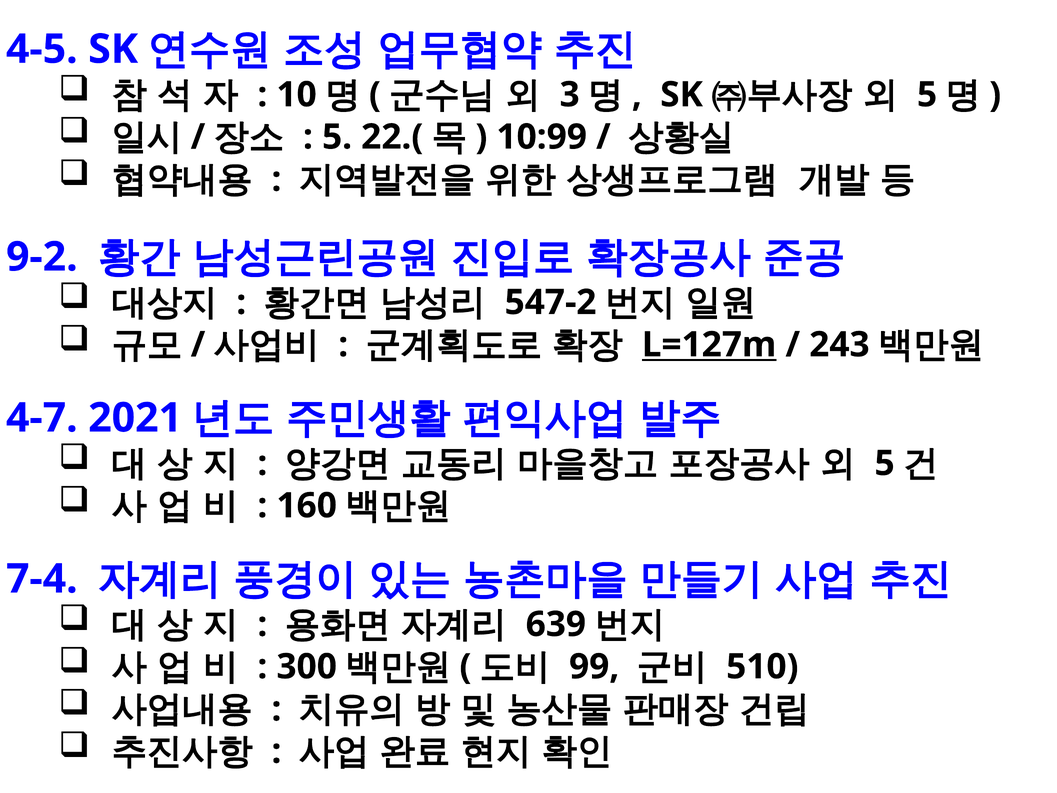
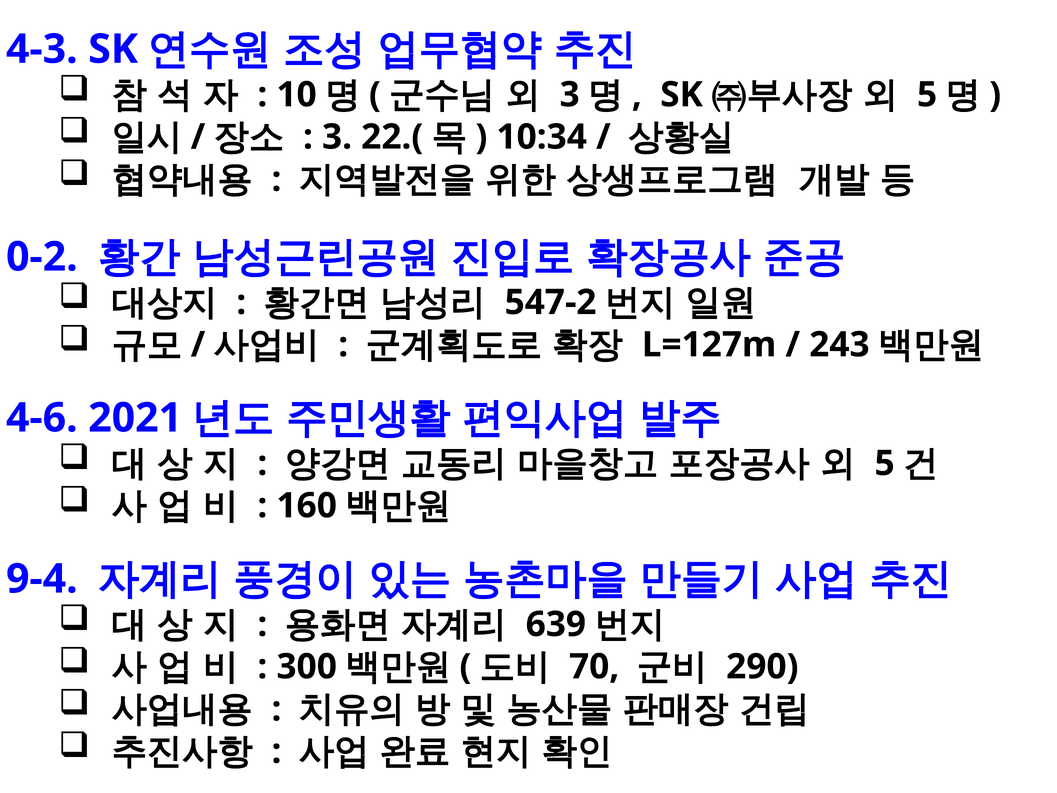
4-5: 4-5 -> 4-3
5 at (337, 137): 5 -> 3
10:99: 10:99 -> 10:34
9-2: 9-2 -> 0-2
L=127m underline: present -> none
4-7: 4-7 -> 4-6
7-4: 7-4 -> 9-4
99: 99 -> 70
510: 510 -> 290
